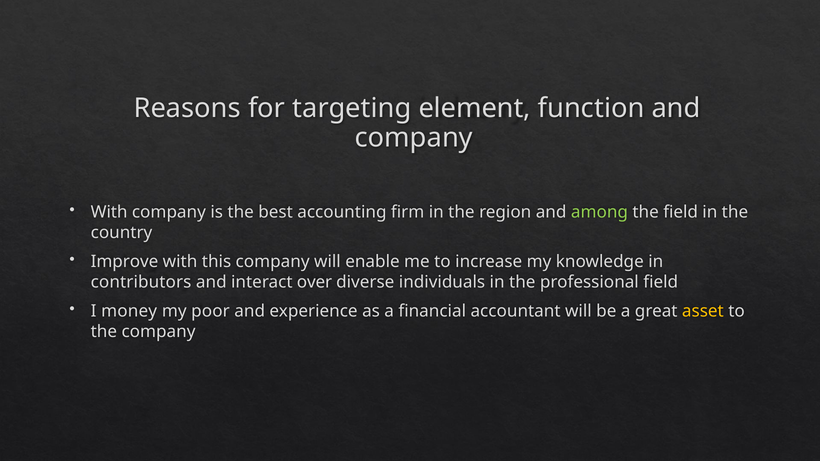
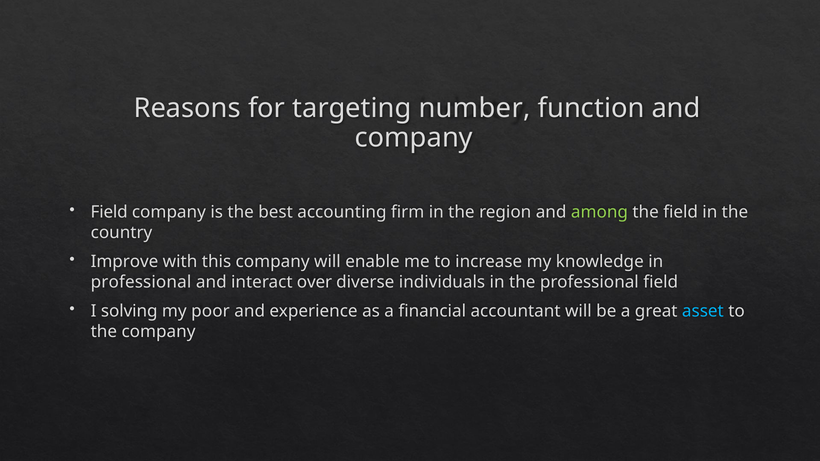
element: element -> number
With at (109, 212): With -> Field
contributors at (141, 282): contributors -> professional
money: money -> solving
asset colour: yellow -> light blue
